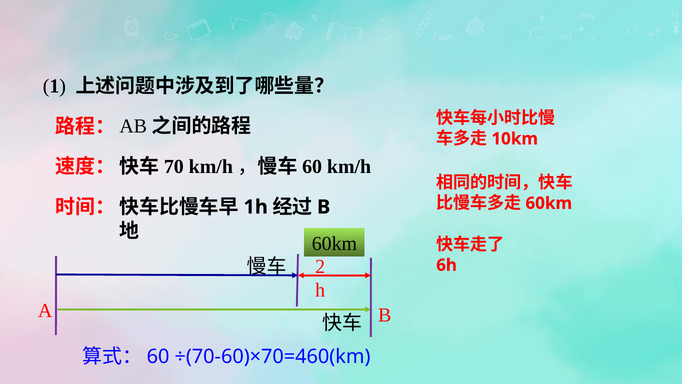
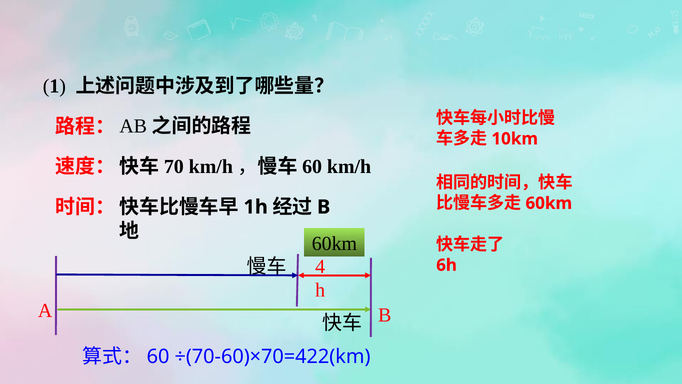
2: 2 -> 4
÷(70-60)×70=460(km: ÷(70-60)×70=460(km -> ÷(70-60)×70=422(km
